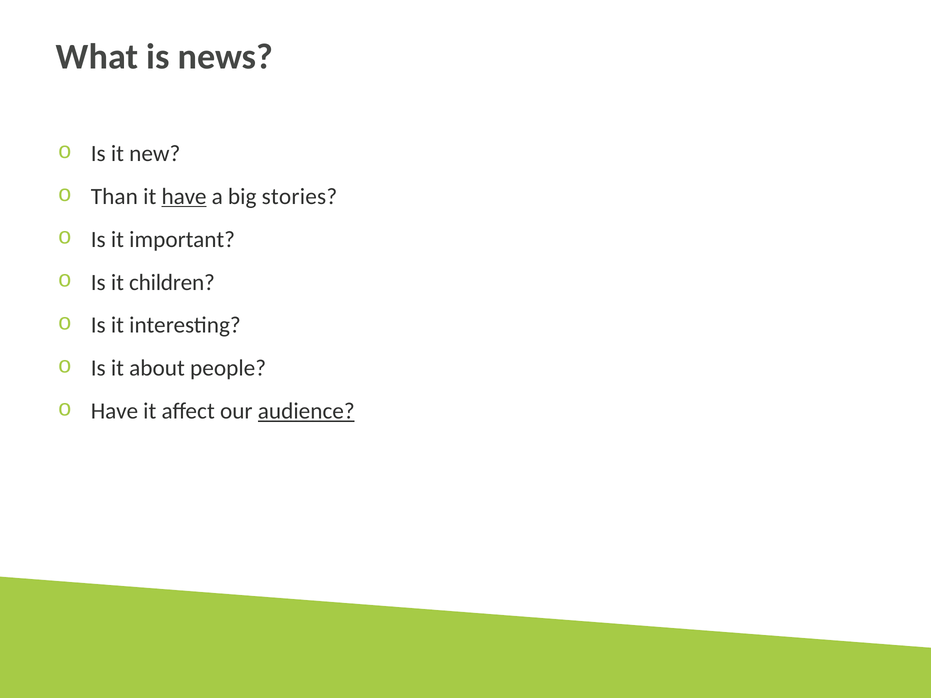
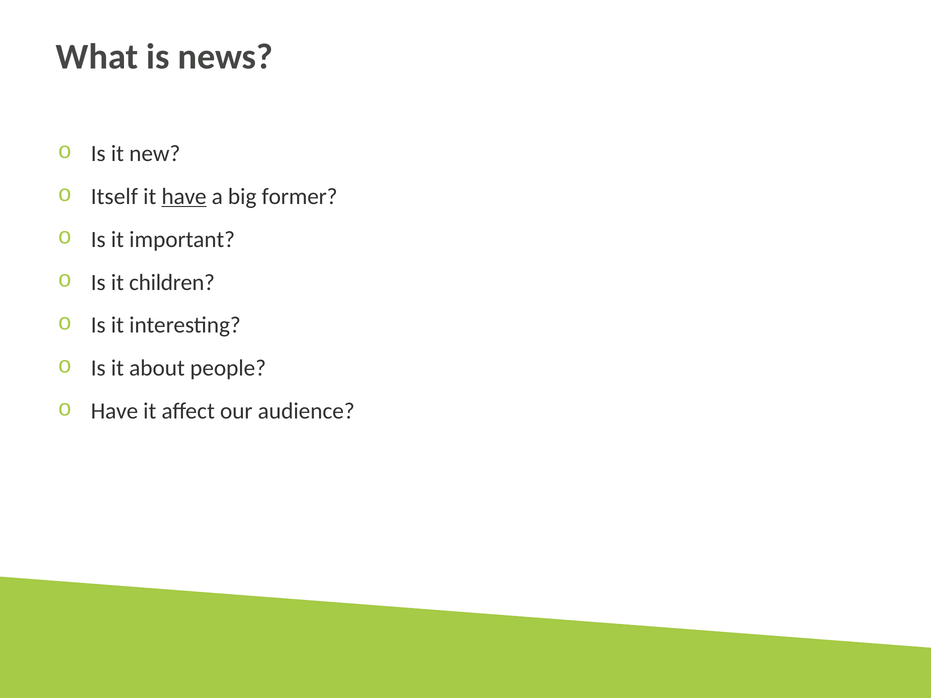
Than: Than -> Itself
stories: stories -> former
audience underline: present -> none
